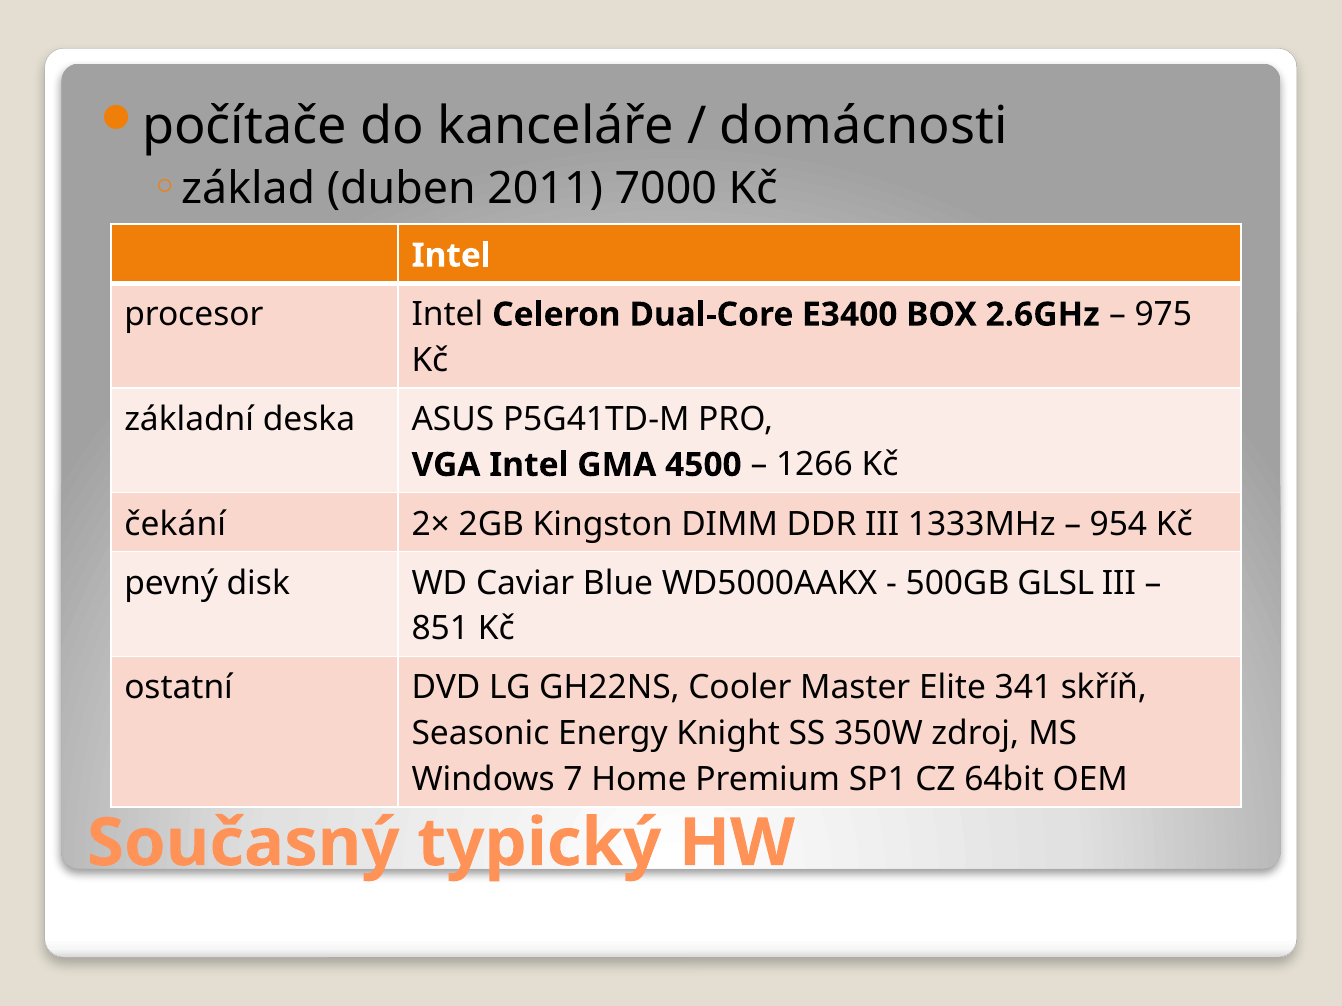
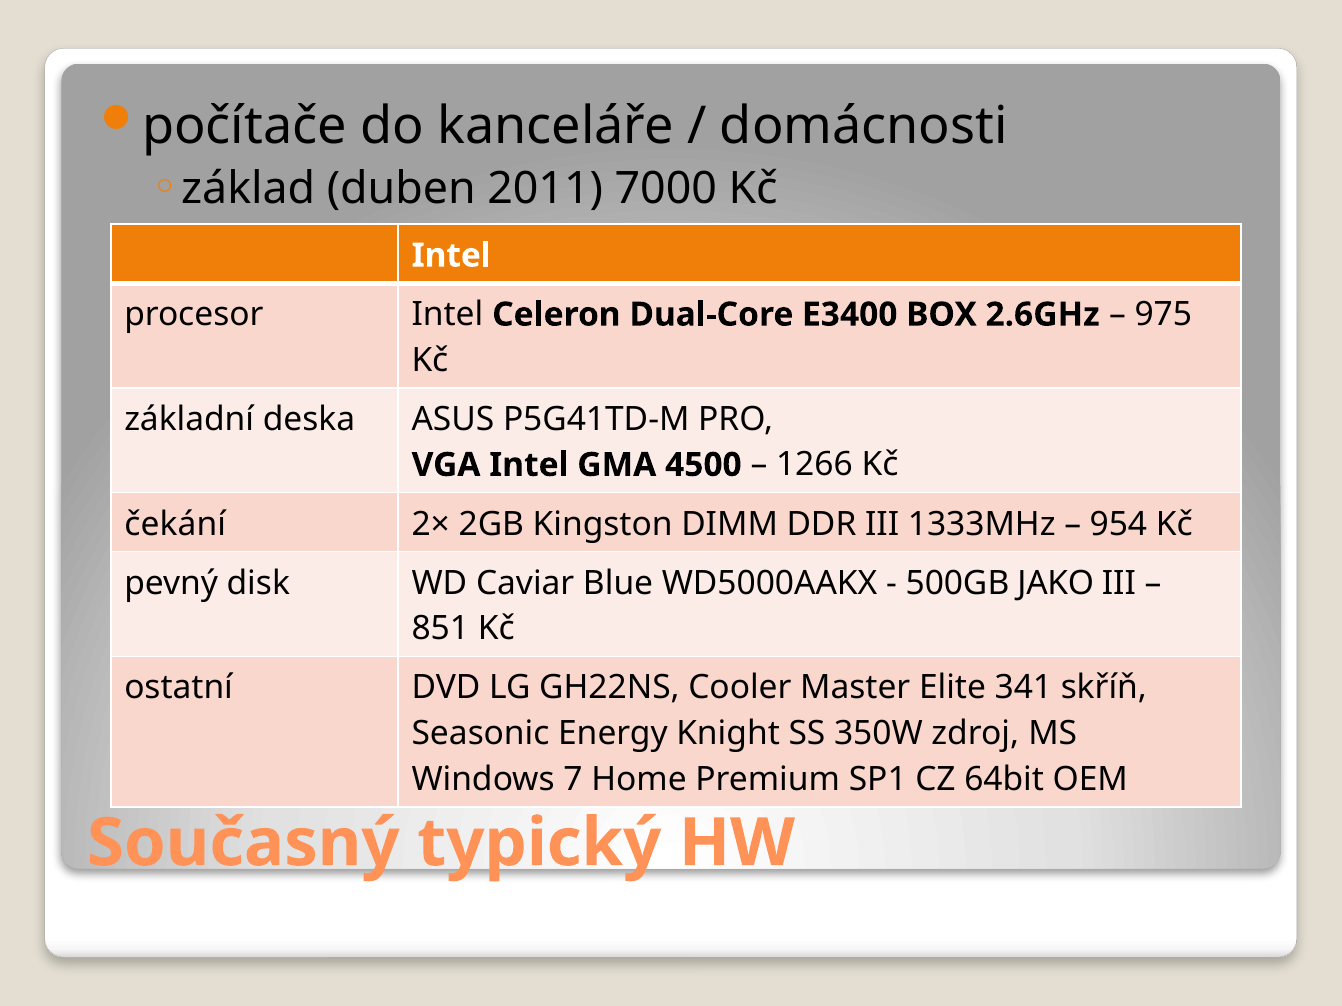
GLSL: GLSL -> JAKO
